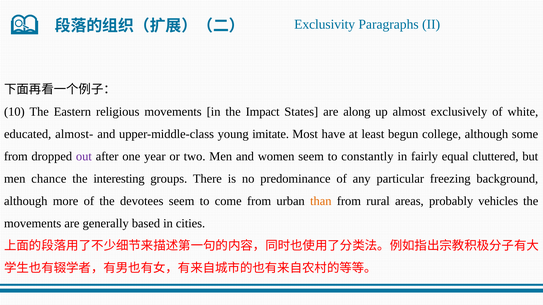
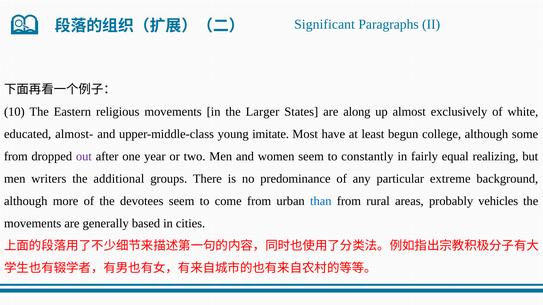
Exclusivity: Exclusivity -> Significant
Impact: Impact -> Larger
cluttered: cluttered -> realizing
chance: chance -> writers
interesting: interesting -> additional
freezing: freezing -> extreme
than colour: orange -> blue
